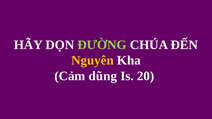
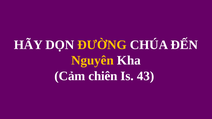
ĐƯỜNG colour: light green -> yellow
dũng: dũng -> chiên
20: 20 -> 43
